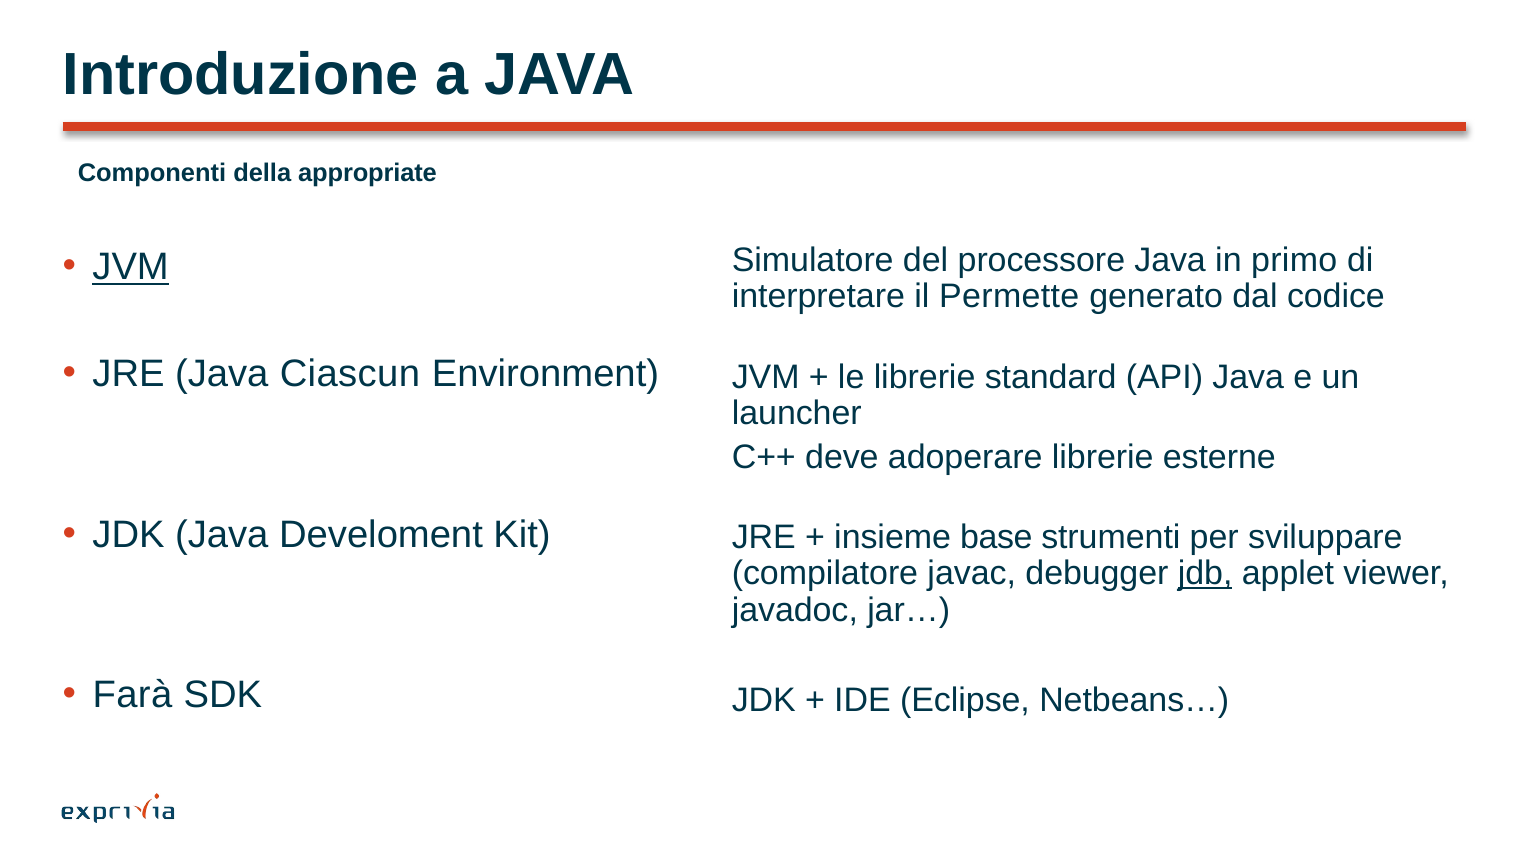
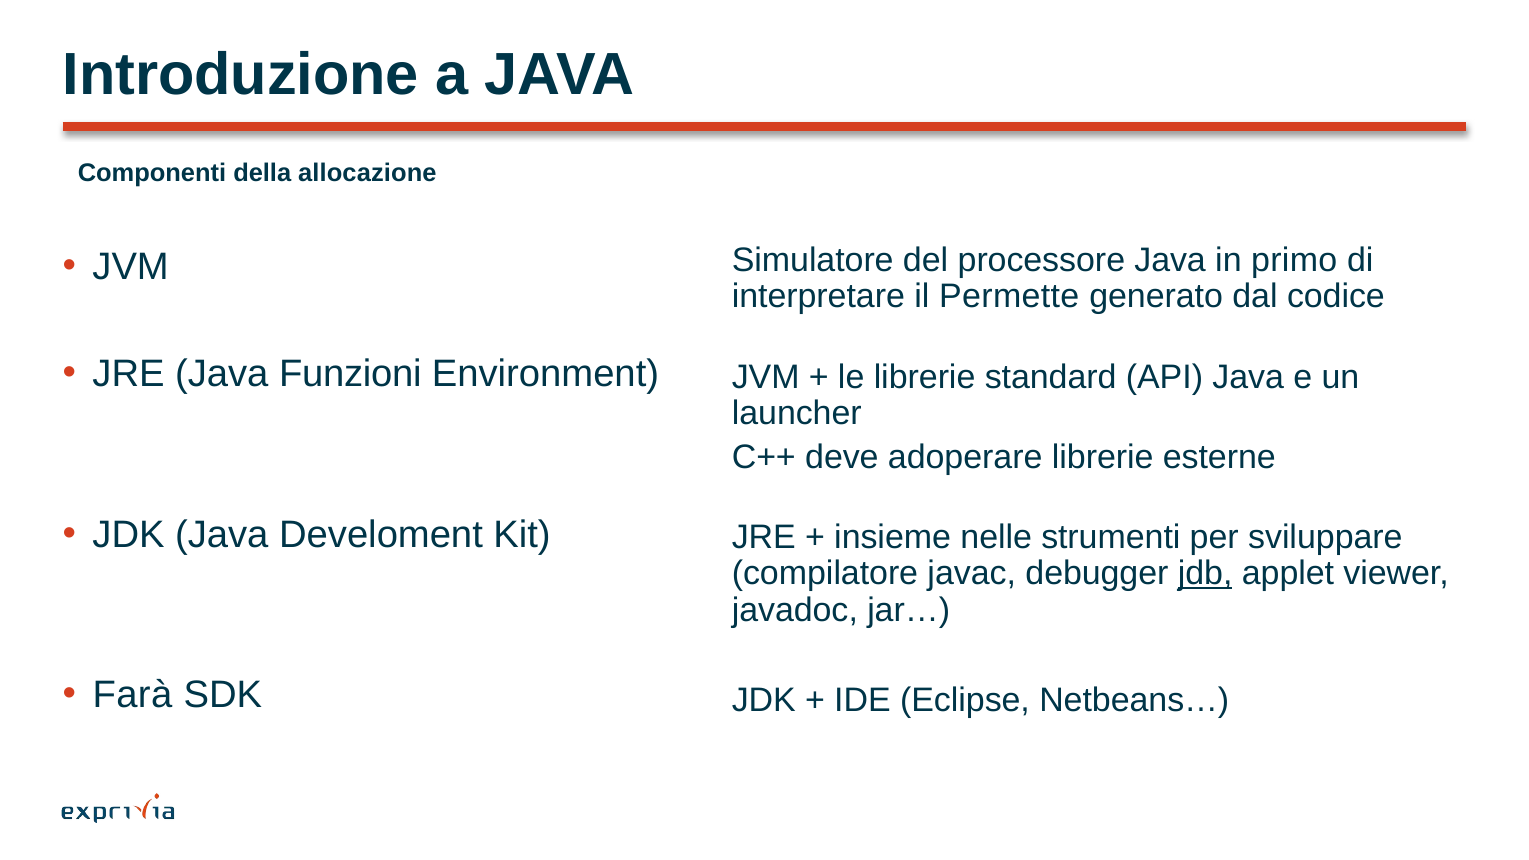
appropriate: appropriate -> allocazione
JVM at (131, 267) underline: present -> none
Ciascun: Ciascun -> Funzioni
base: base -> nelle
